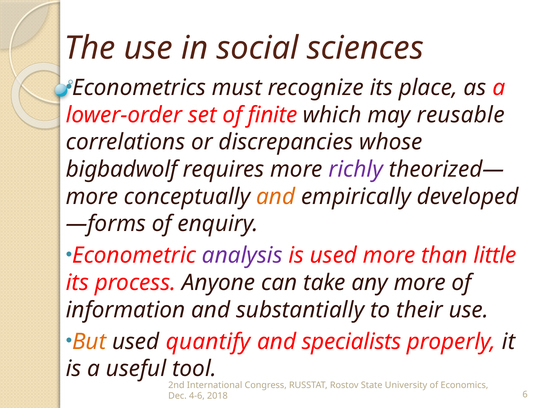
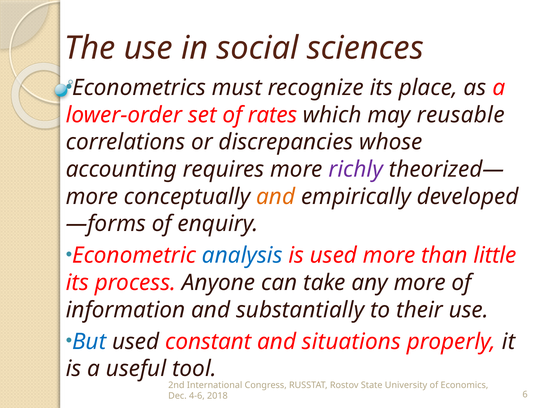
finite: finite -> rates
bigbadwolf: bigbadwolf -> accounting
analysis colour: purple -> blue
But colour: orange -> blue
quantify: quantify -> constant
specialists: specialists -> situations
